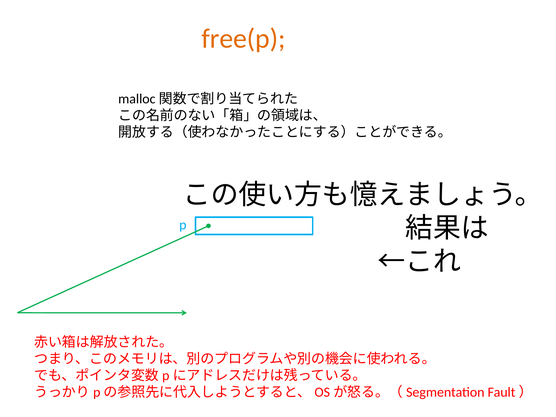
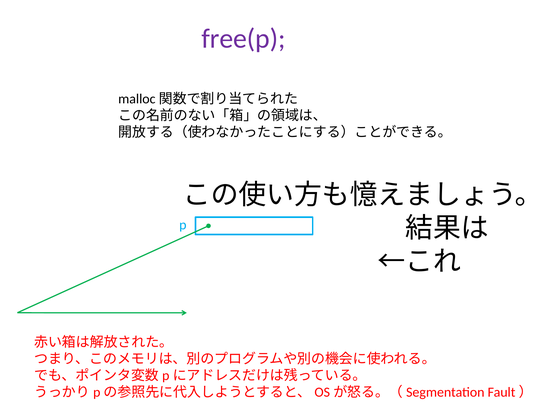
free(p colour: orange -> purple
